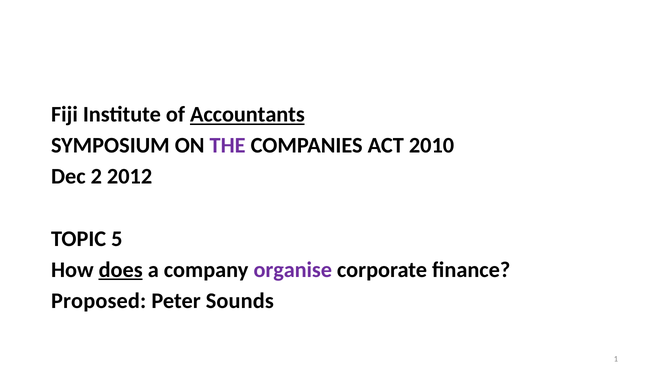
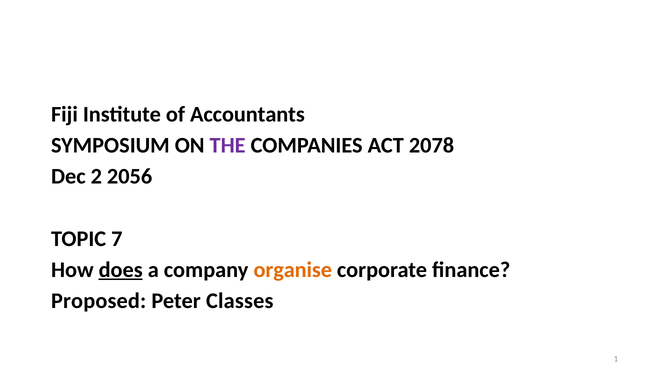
Accountants underline: present -> none
2010: 2010 -> 2078
2012: 2012 -> 2056
5: 5 -> 7
organise colour: purple -> orange
Sounds: Sounds -> Classes
